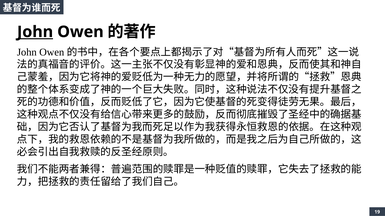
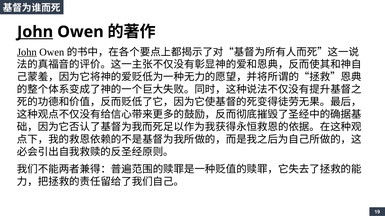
John at (27, 52) underline: none -> present
